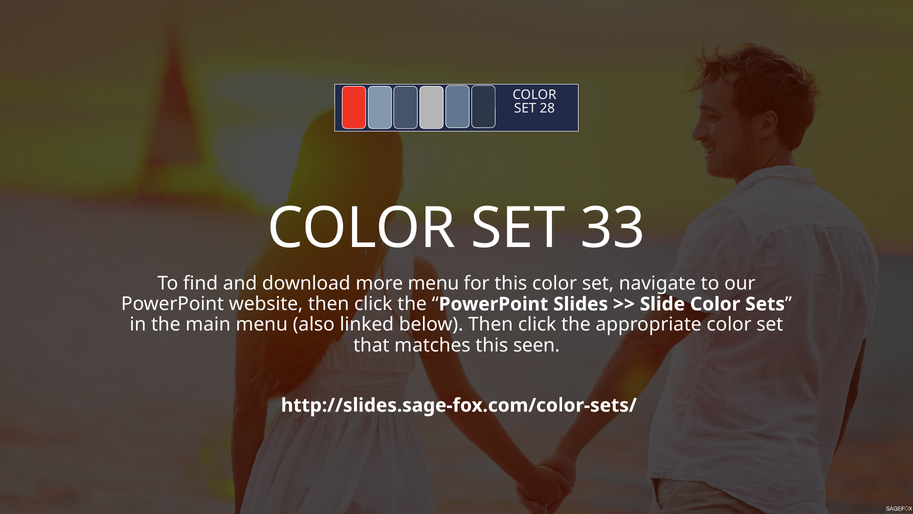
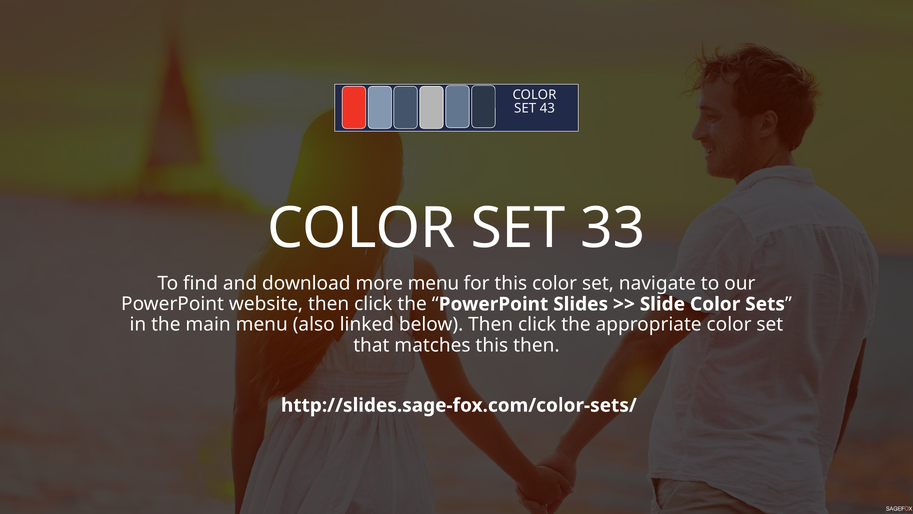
28: 28 -> 43
this seen: seen -> then
